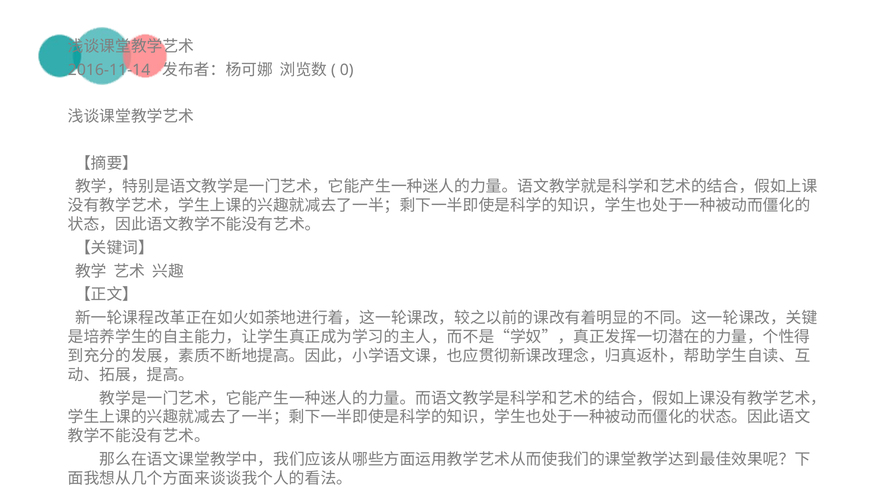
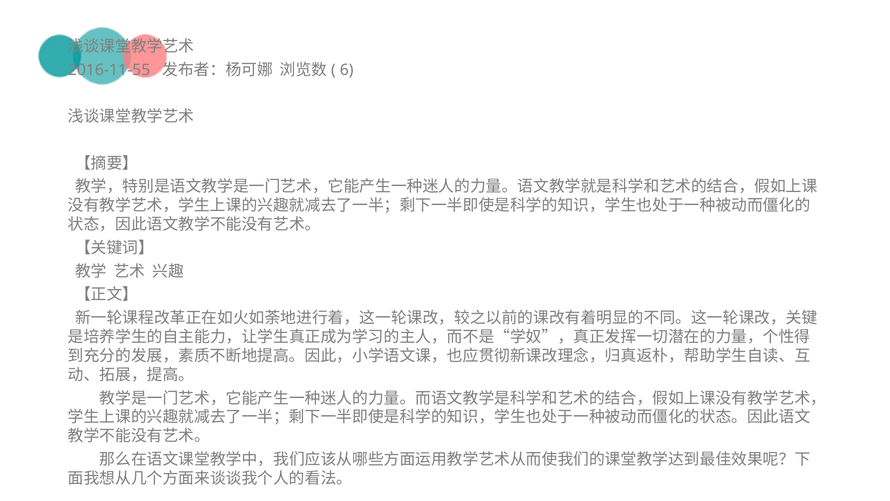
2016-11-14: 2016-11-14 -> 2016-11-55
0: 0 -> 6
